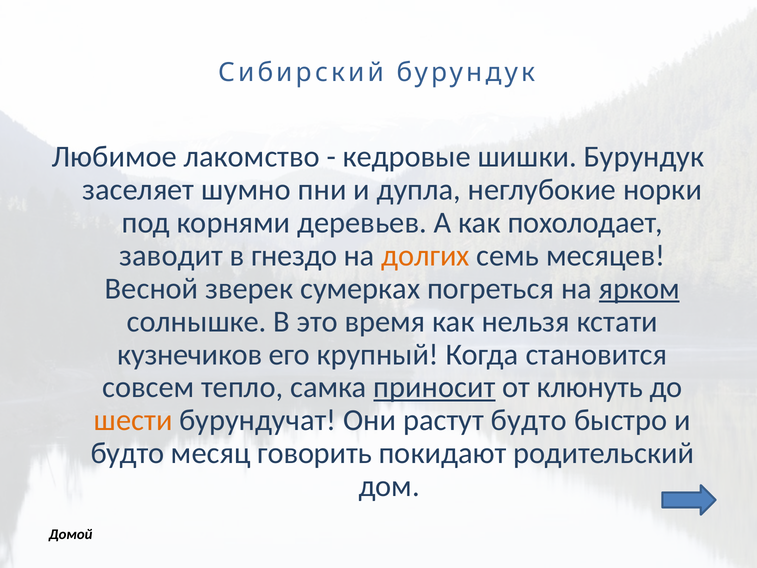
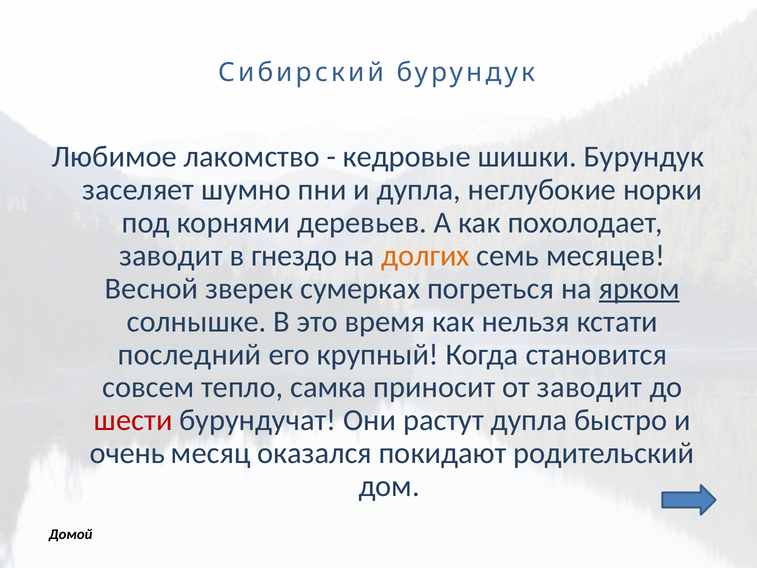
кузнечиков: кузнечиков -> последний
приносит underline: present -> none
от клюнуть: клюнуть -> заводит
шести colour: orange -> red
растут будто: будто -> дупла
будто at (127, 453): будто -> очень
говорить: говорить -> оказался
